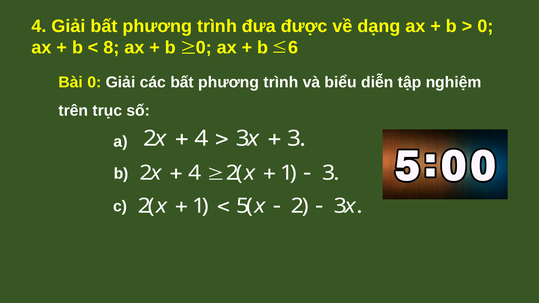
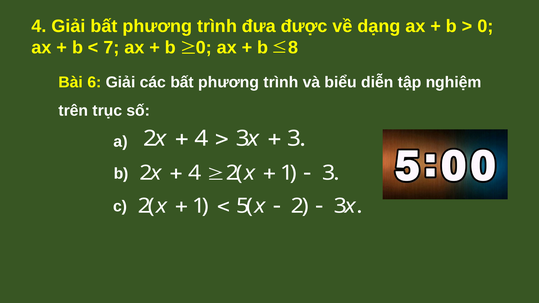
8: 8 -> 7
6: 6 -> 8
Bài 0: 0 -> 6
